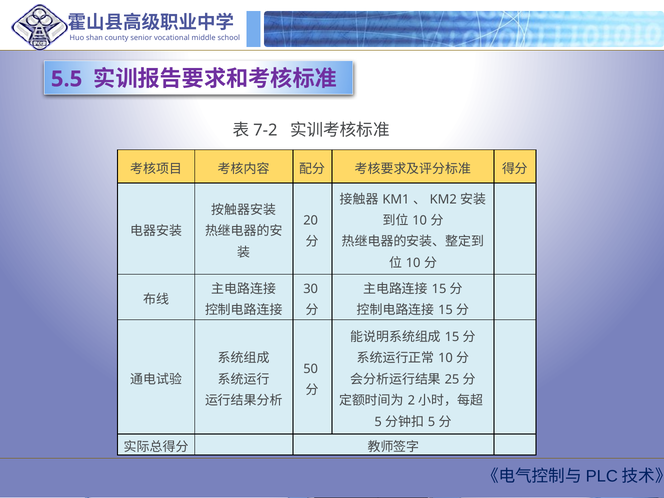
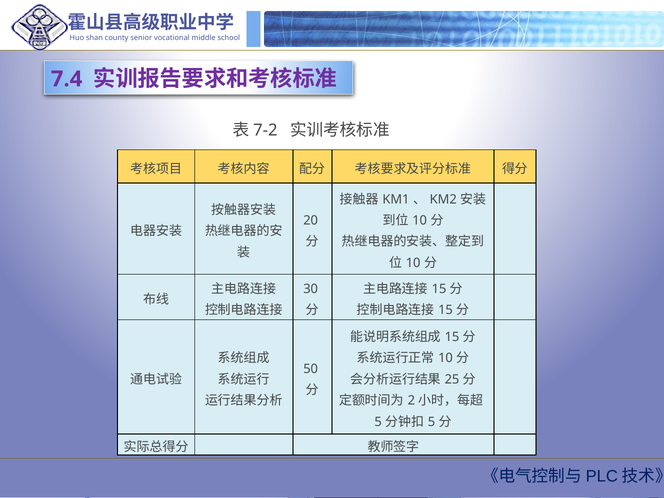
5.5: 5.5 -> 7.4
